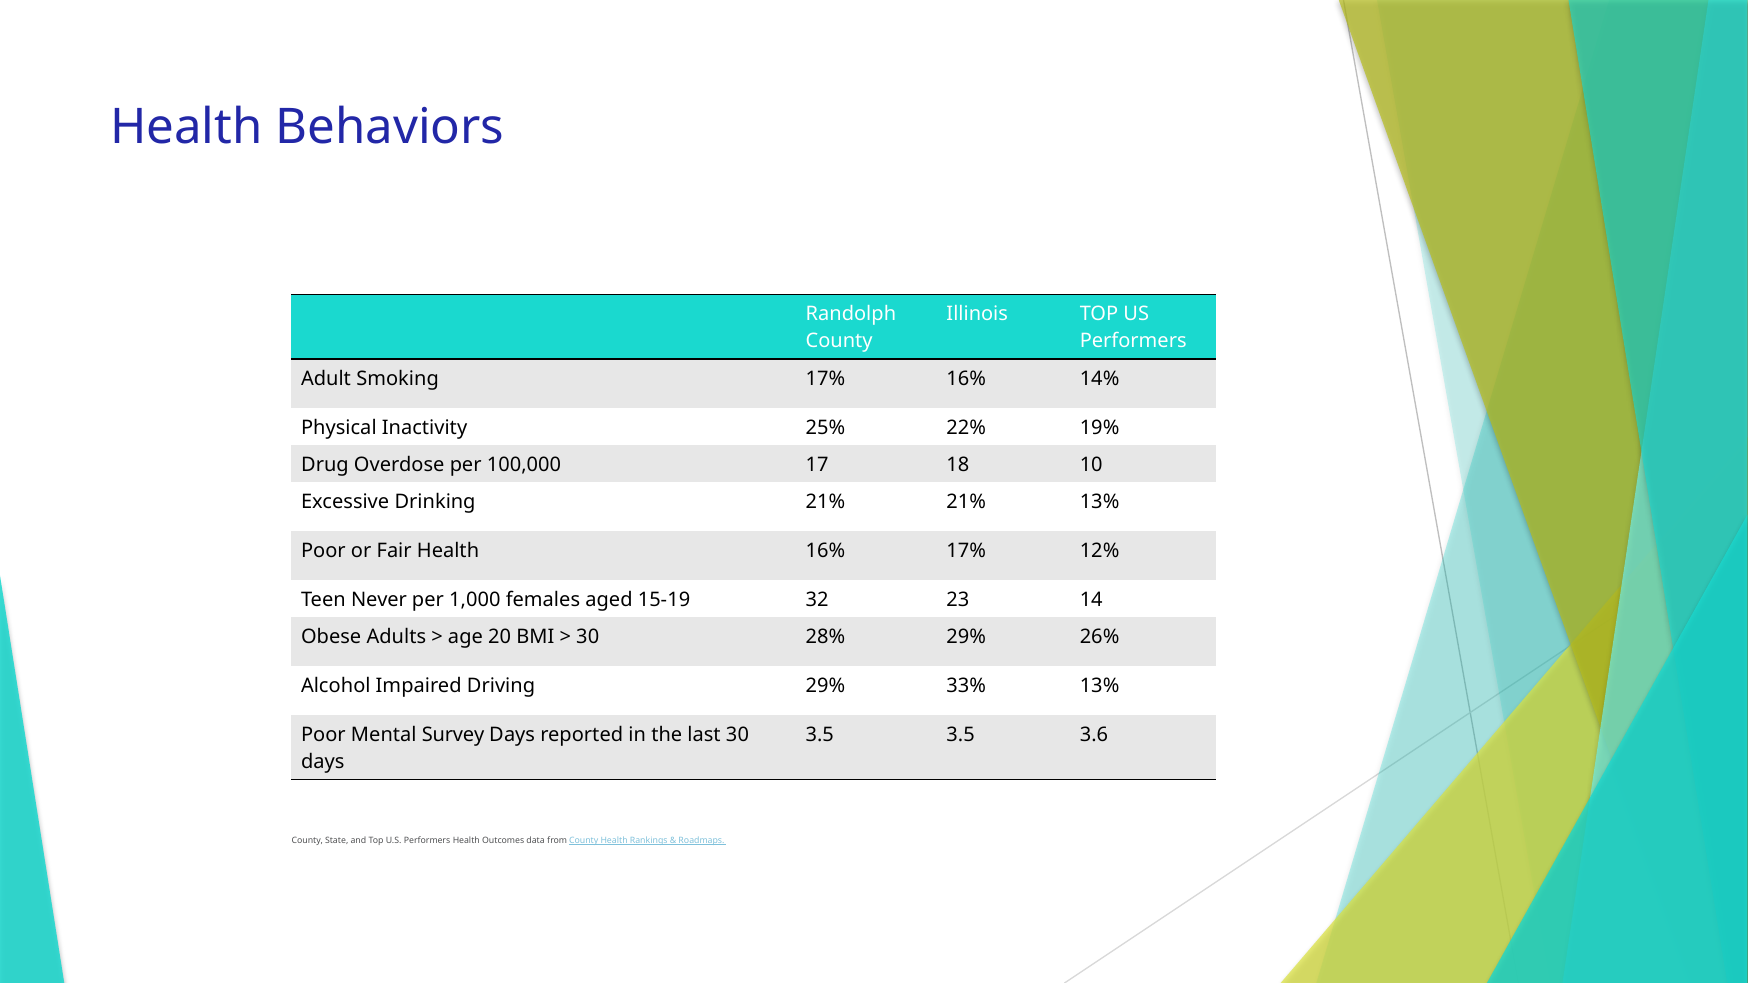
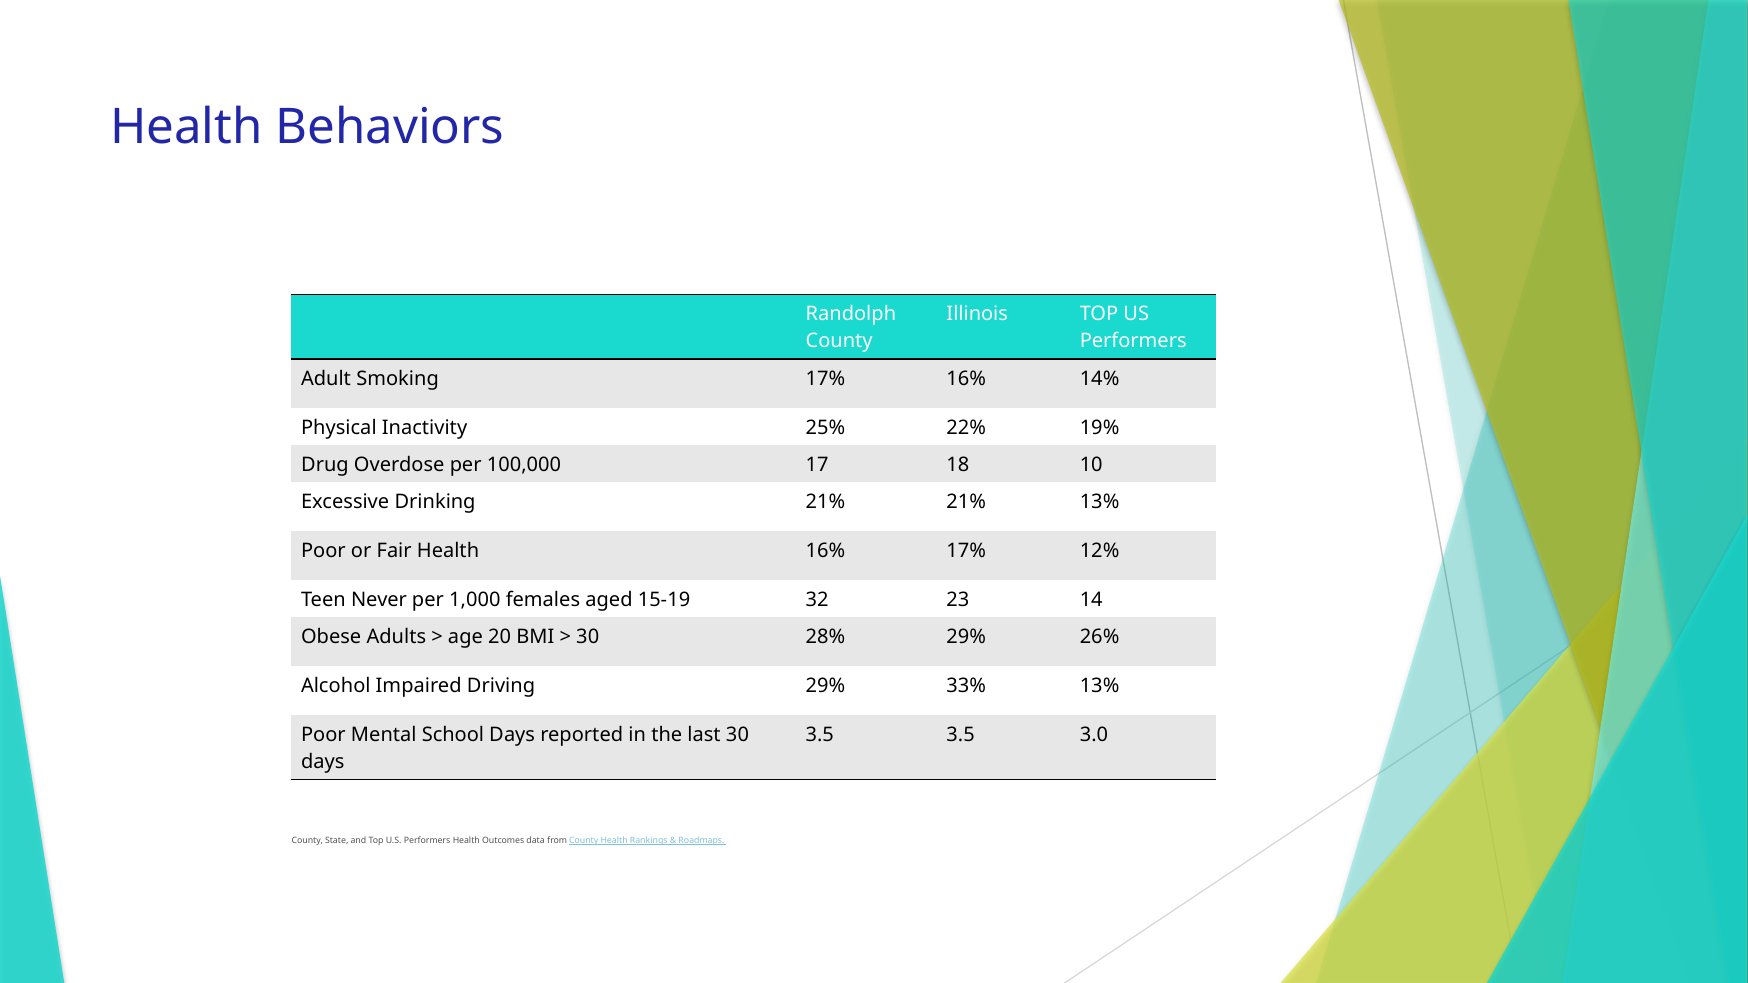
Survey: Survey -> School
3.6: 3.6 -> 3.0
